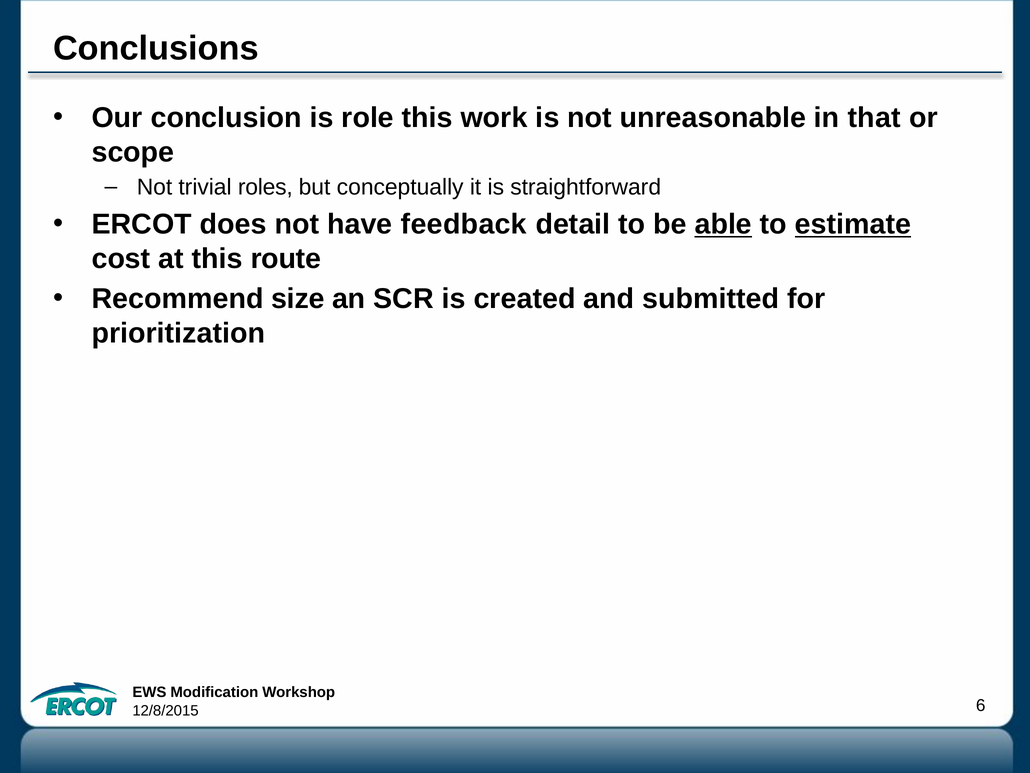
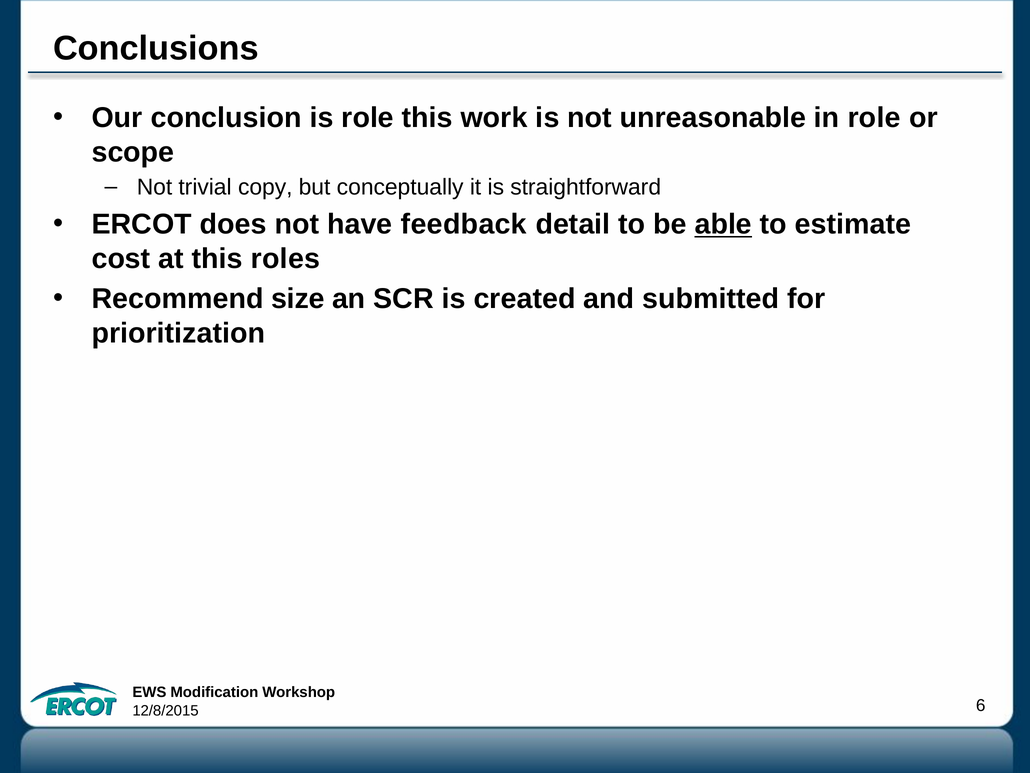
in that: that -> role
roles: roles -> copy
estimate underline: present -> none
route: route -> roles
